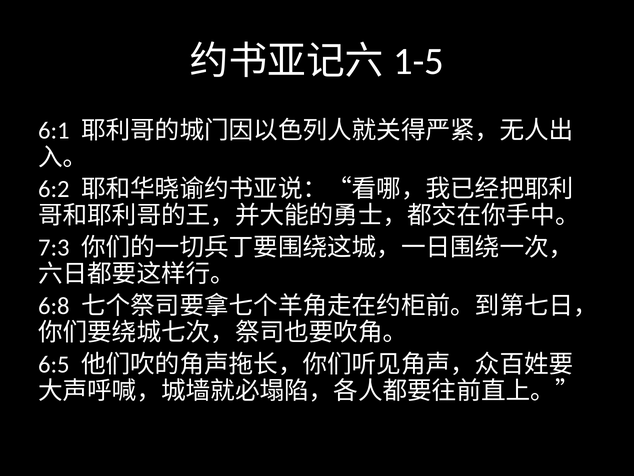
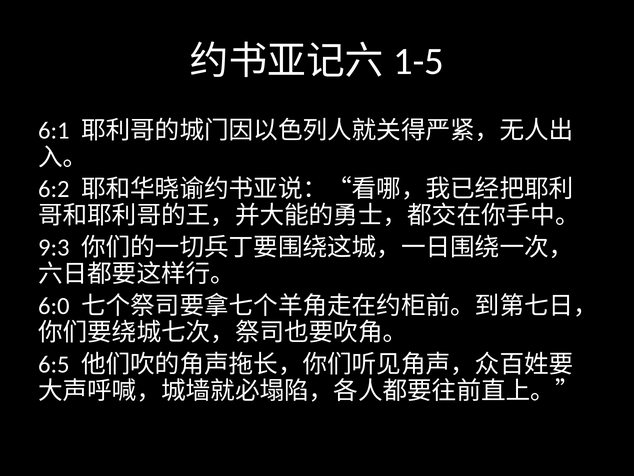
7:3: 7:3 -> 9:3
6:8: 6:8 -> 6:0
